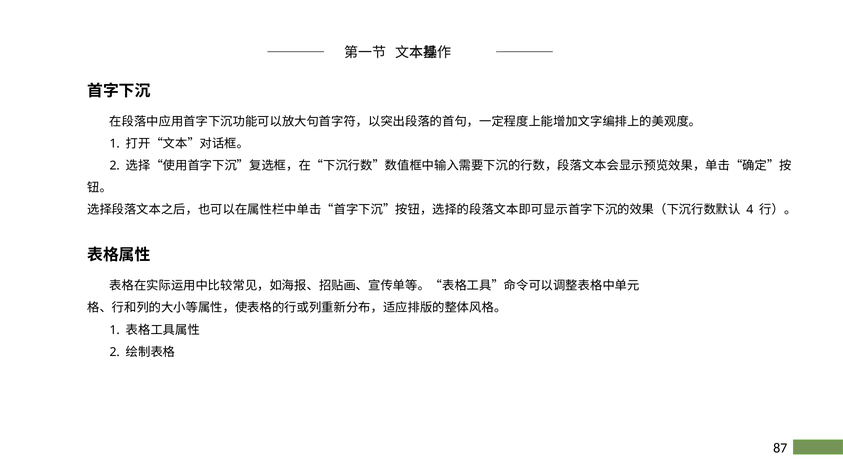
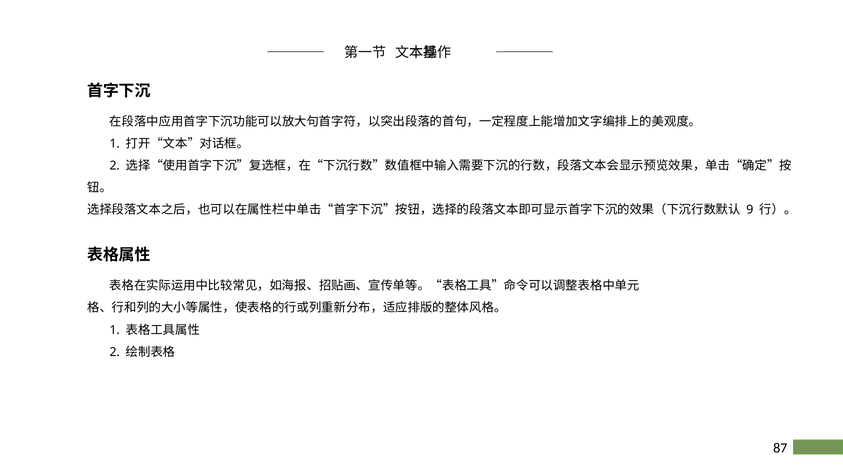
4: 4 -> 9
